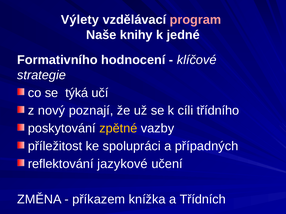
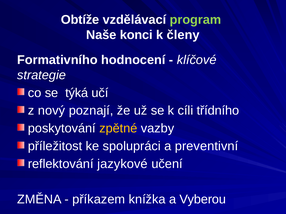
Výlety: Výlety -> Obtíže
program colour: pink -> light green
knihy: knihy -> konci
jedné: jedné -> členy
případných: případných -> preventivní
Třídních: Třídních -> Vyberou
